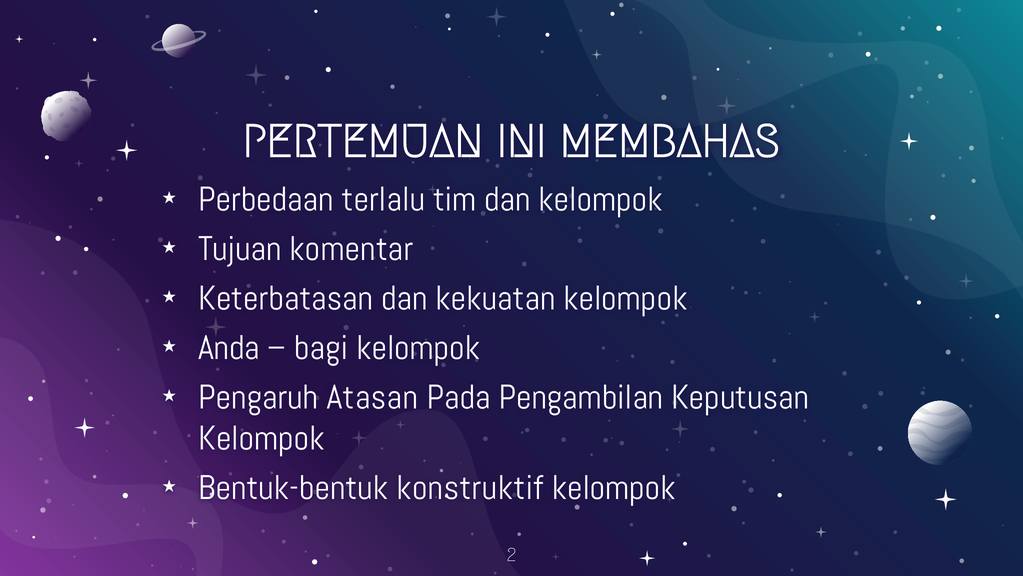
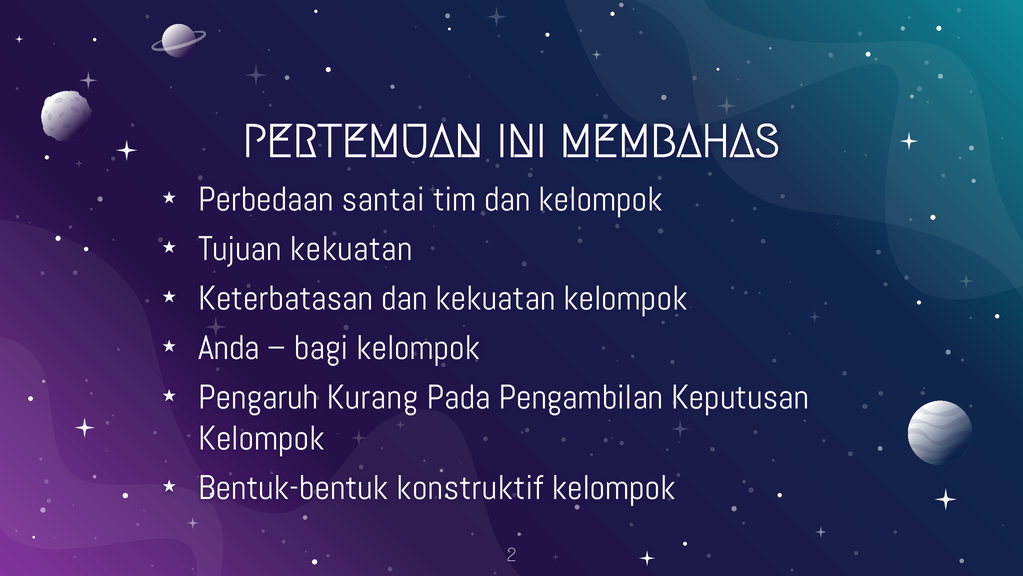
terlalu: terlalu -> santai
Tujuan komentar: komentar -> kekuatan
Atasan: Atasan -> Kurang
